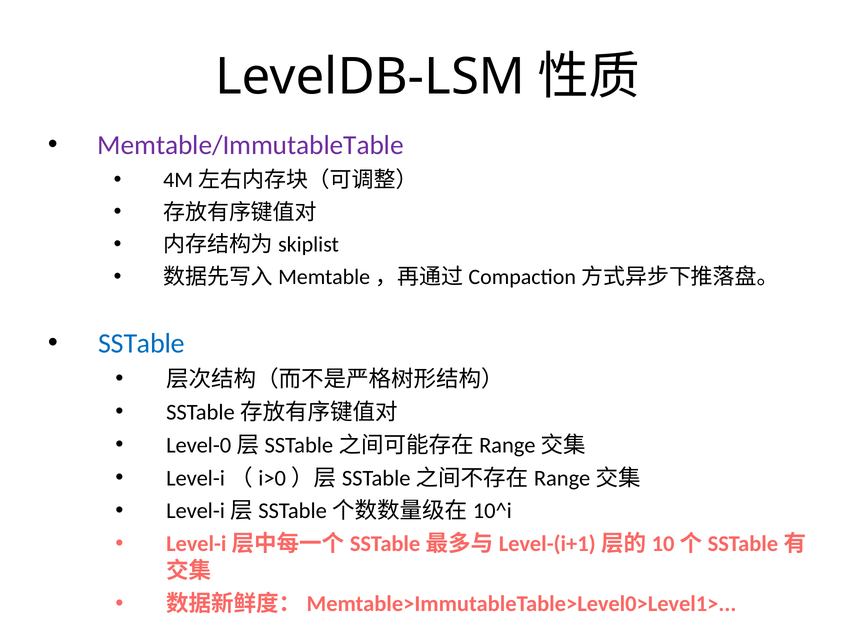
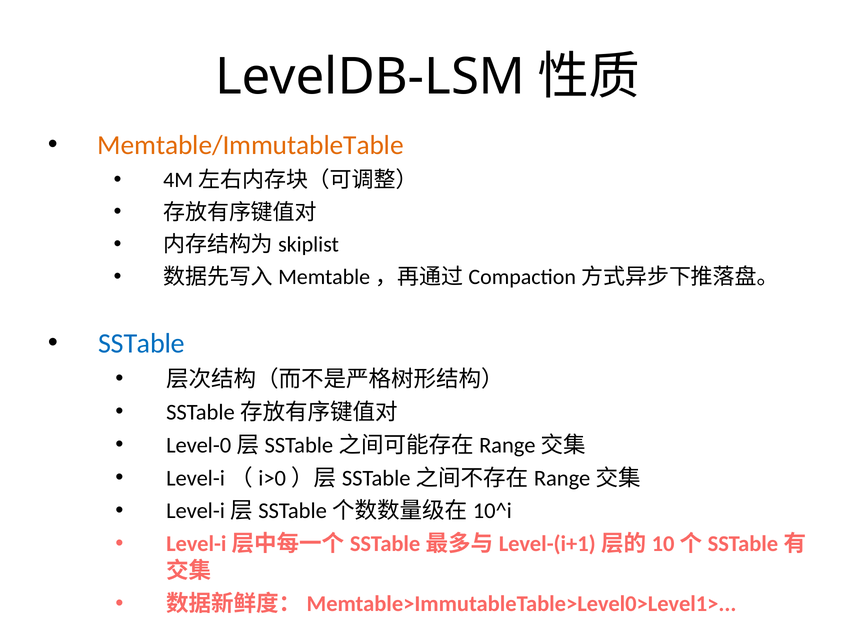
Memtable/ImmutableTable colour: purple -> orange
